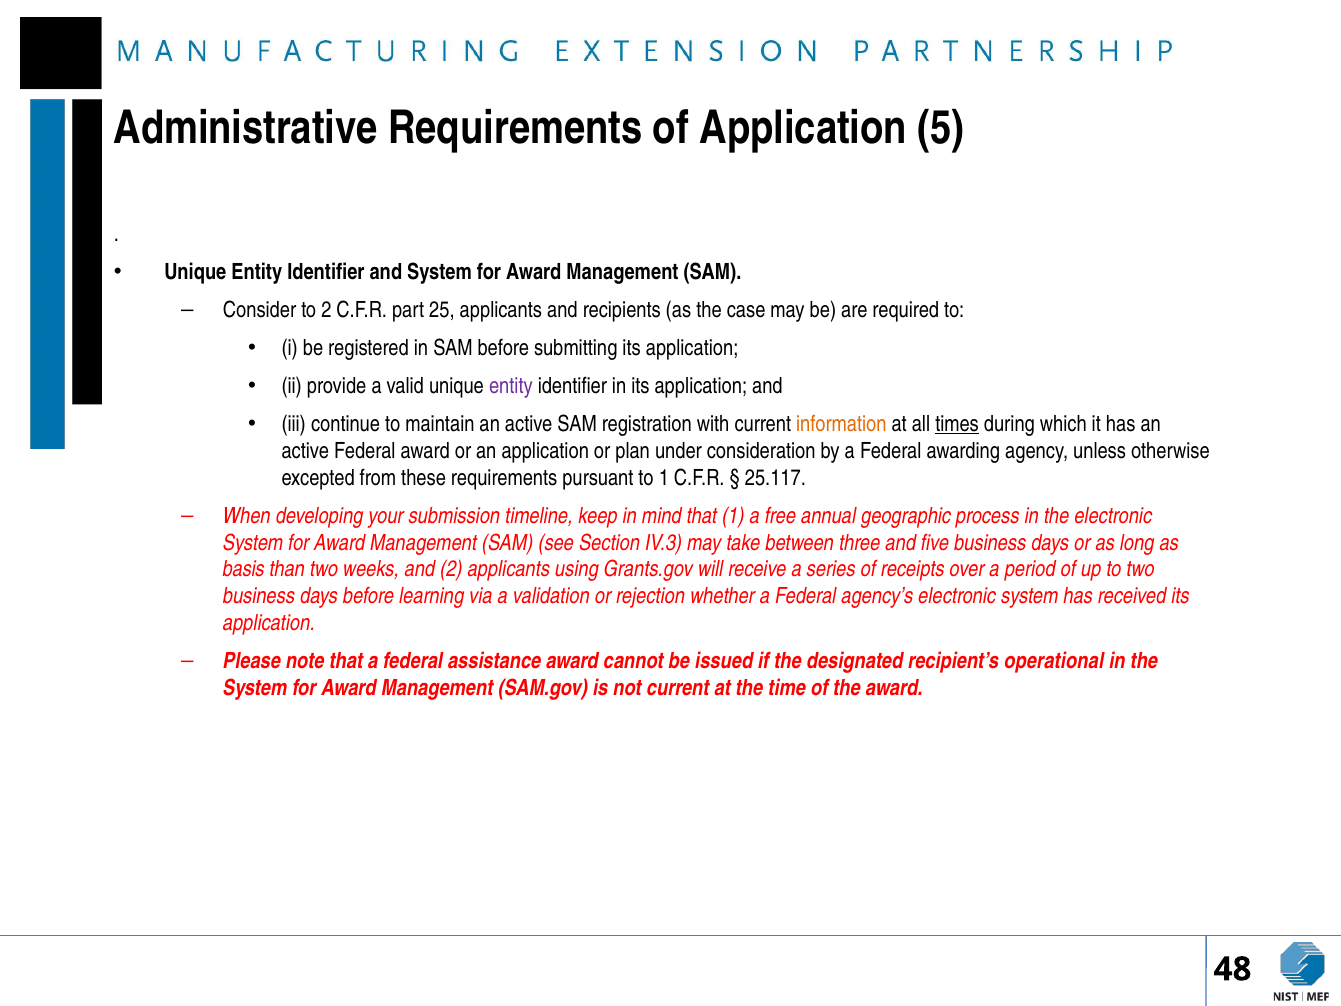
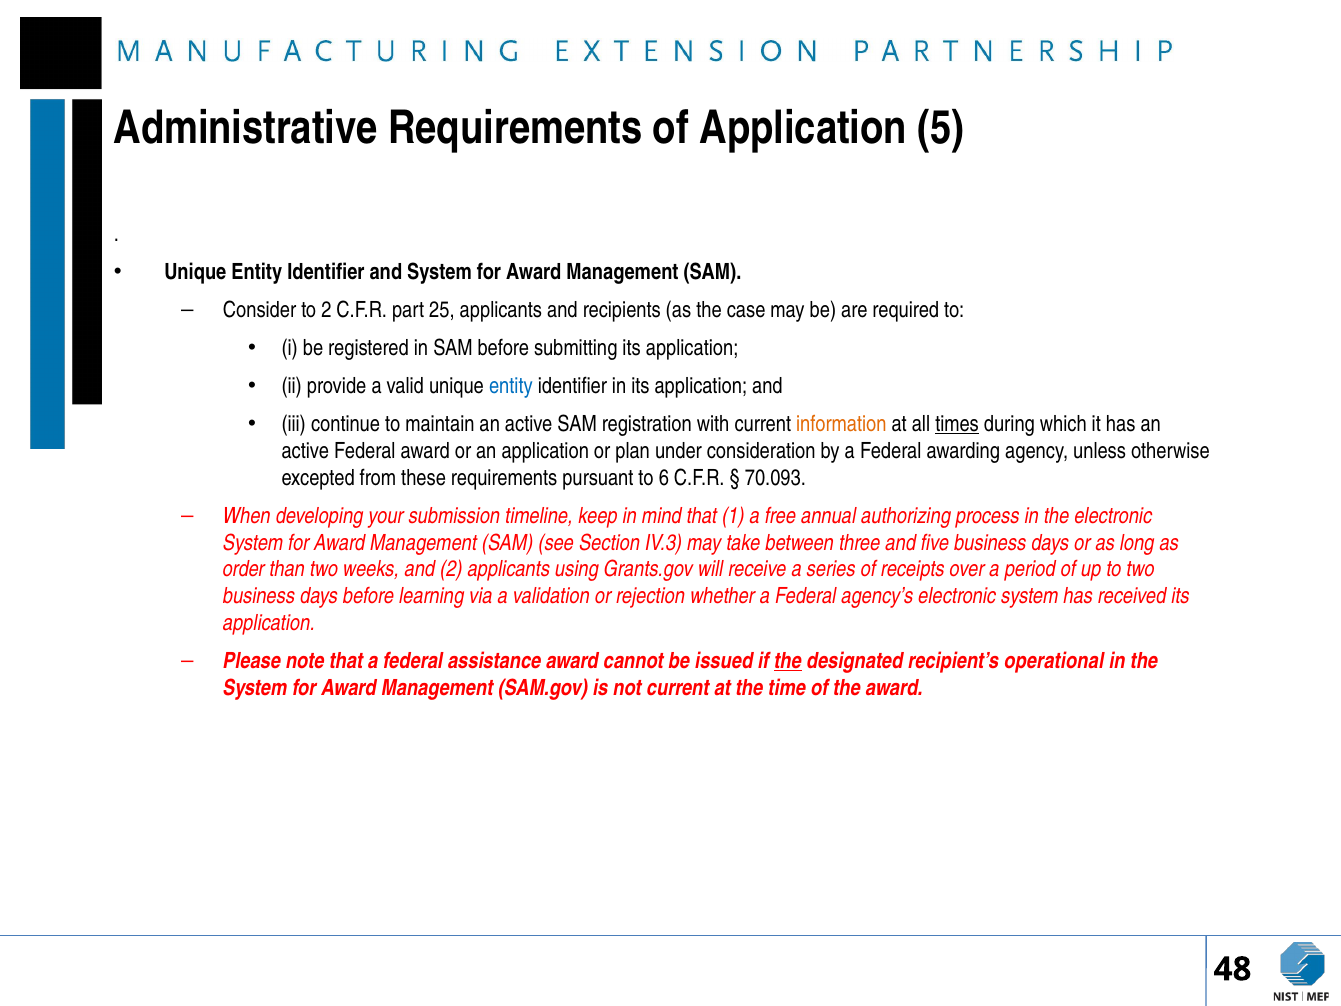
entity at (511, 386) colour: purple -> blue
to 1: 1 -> 6
25.117: 25.117 -> 70.093
geographic: geographic -> authorizing
basis: basis -> order
the at (788, 661) underline: none -> present
